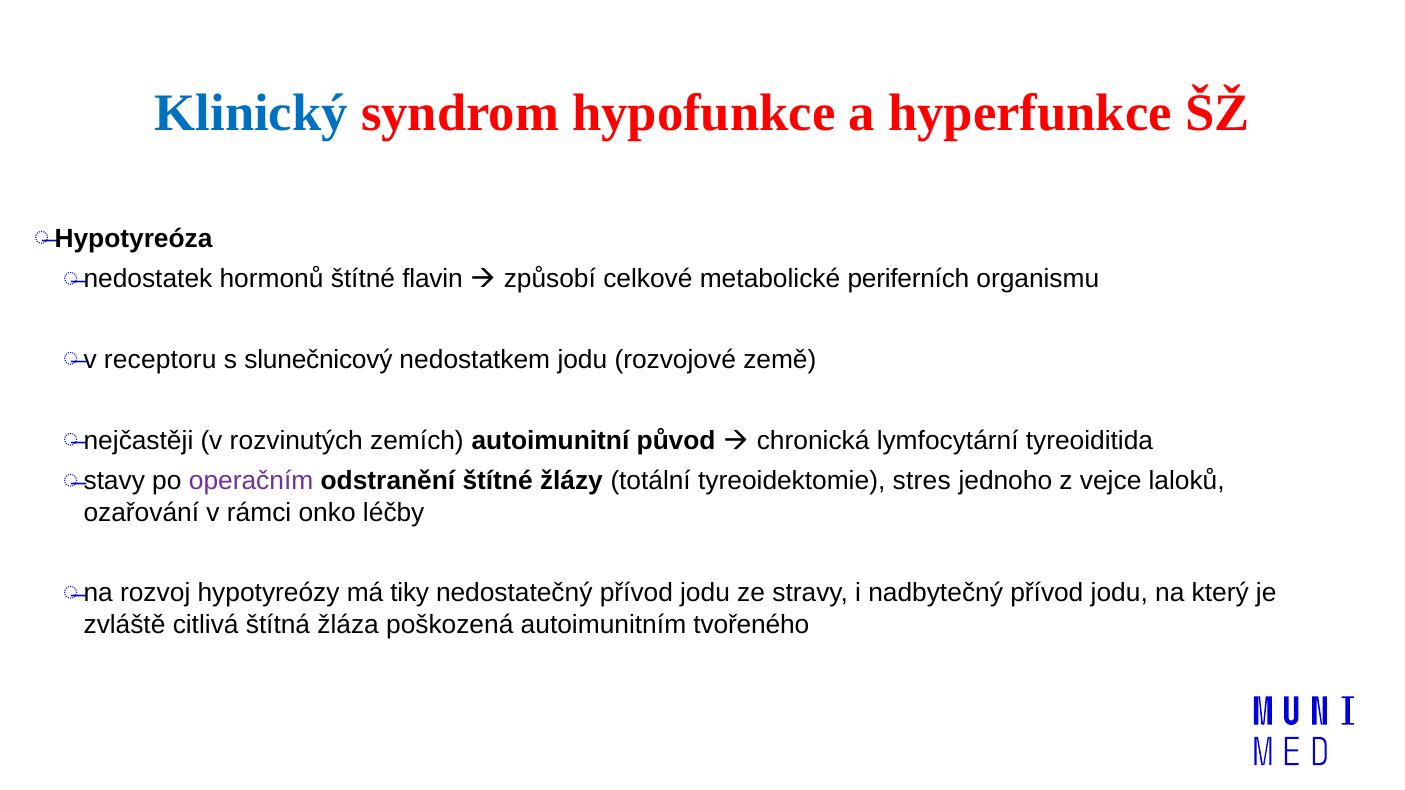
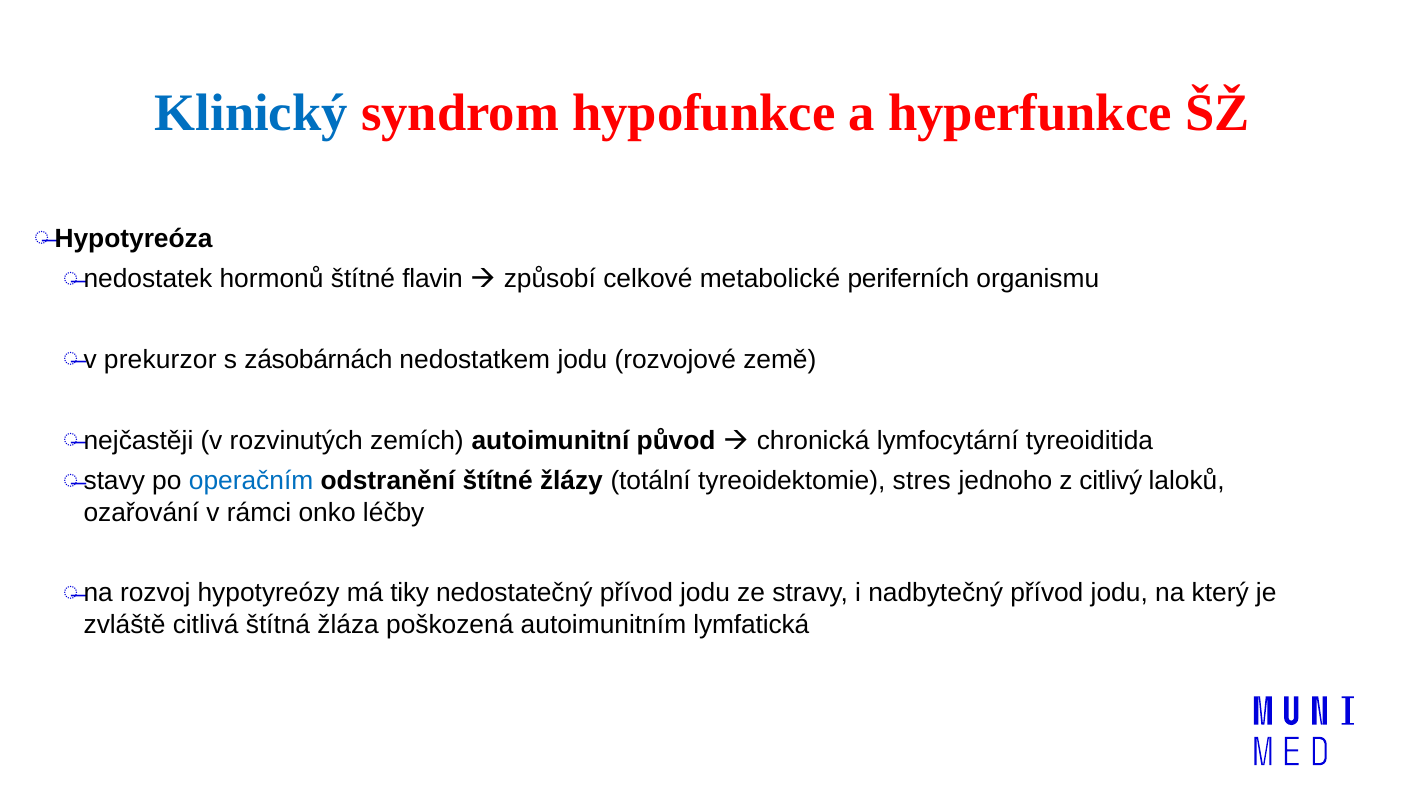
receptoru: receptoru -> prekurzor
slunečnicový: slunečnicový -> zásobárnách
operačním colour: purple -> blue
vejce: vejce -> citlivý
tvořeného: tvořeného -> lymfatická
